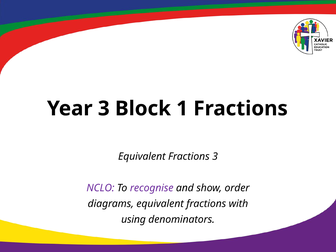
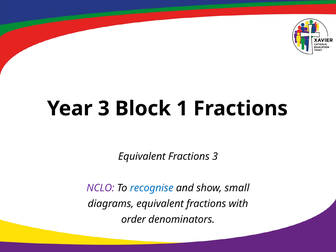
recognise colour: purple -> blue
order: order -> small
using: using -> order
